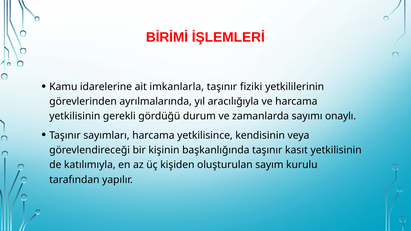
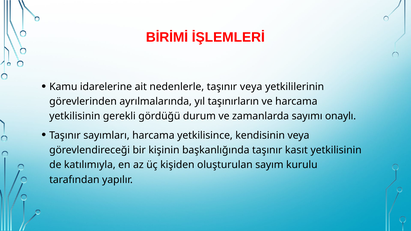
imkanlarla: imkanlarla -> nedenlerle
taşınır fiziki: fiziki -> veya
aracılığıyla: aracılığıyla -> taşınırların
